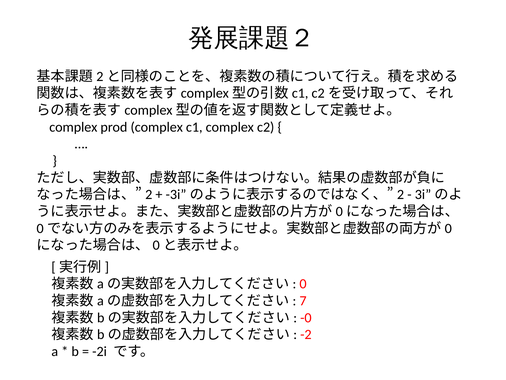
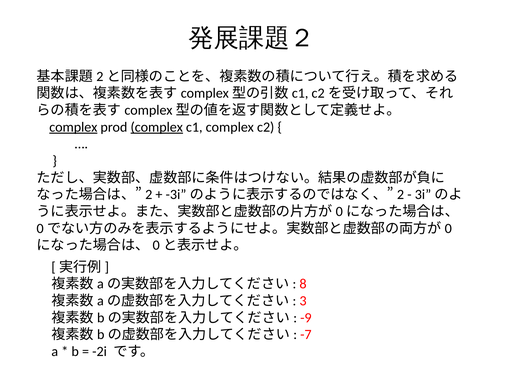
complex at (73, 127) underline: none -> present
complex at (157, 127) underline: none -> present
0: 0 -> 8
7: 7 -> 3
-0: -0 -> -9
-2: -2 -> -7
